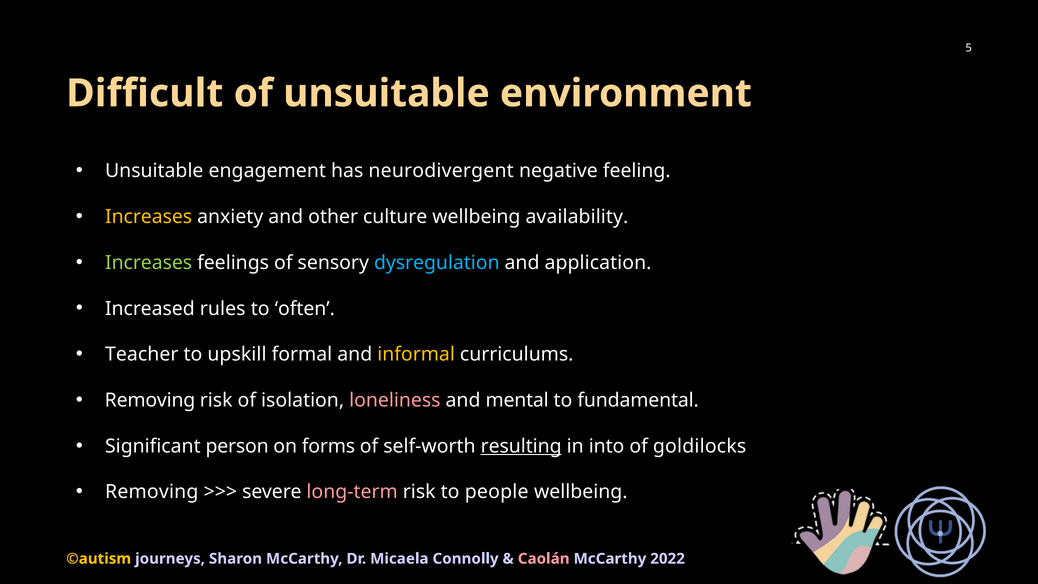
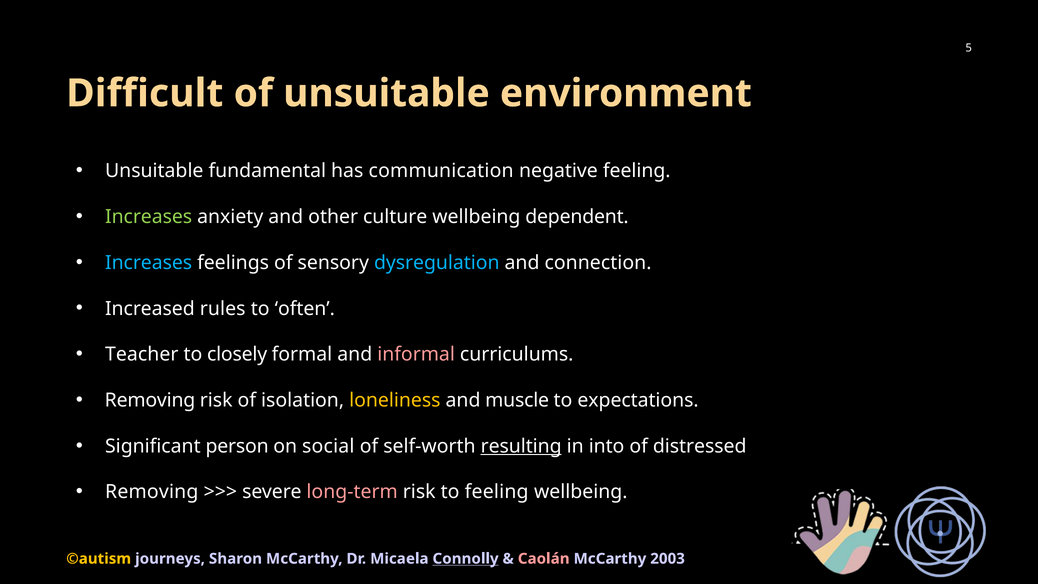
engagement: engagement -> fundamental
neurodivergent: neurodivergent -> communication
Increases at (149, 217) colour: yellow -> light green
availability: availability -> dependent
Increases at (149, 263) colour: light green -> light blue
application: application -> connection
upskill: upskill -> closely
informal colour: yellow -> pink
loneliness colour: pink -> yellow
mental: mental -> muscle
fundamental: fundamental -> expectations
forms: forms -> social
goldilocks: goldilocks -> distressed
to people: people -> feeling
Connolly underline: none -> present
2022: 2022 -> 2003
